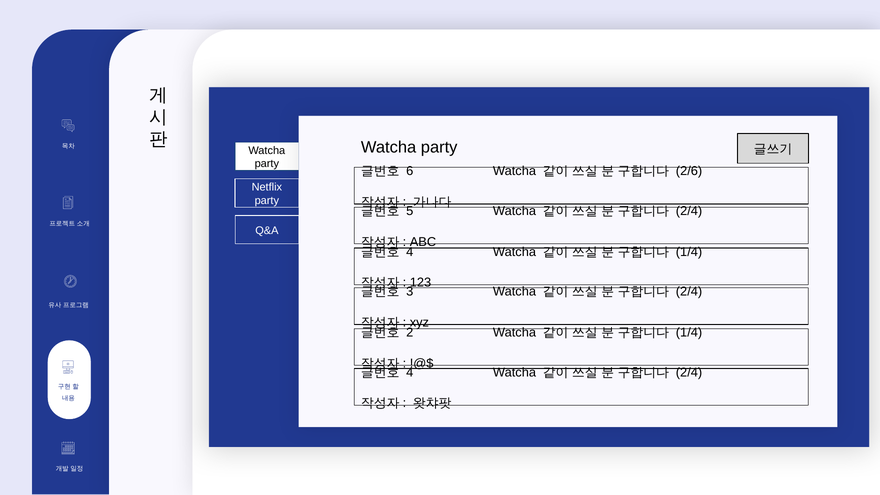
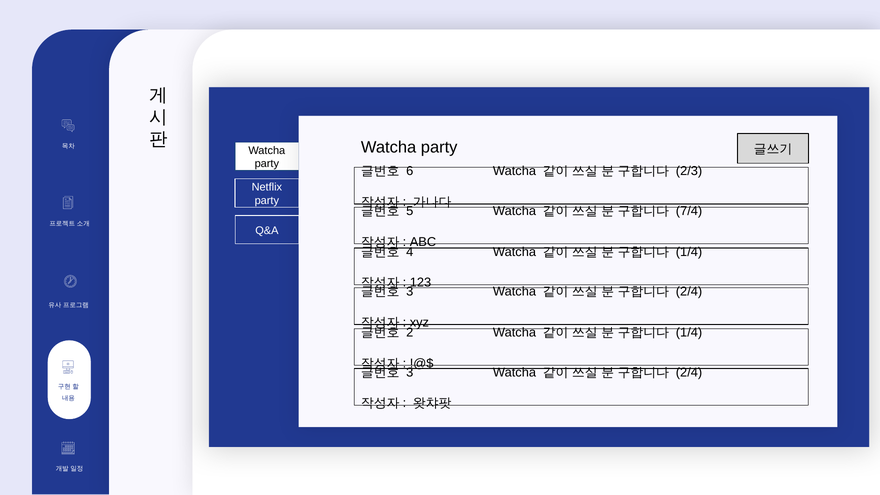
2/6: 2/6 -> 2/3
2/4 at (689, 211): 2/4 -> 7/4
4 at (410, 372): 4 -> 3
